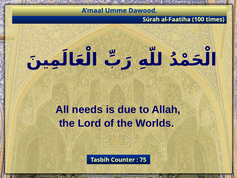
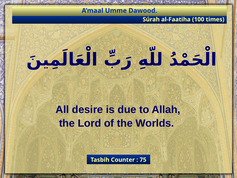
needs: needs -> desire
